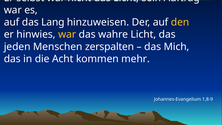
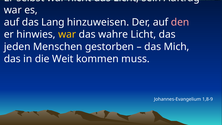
den colour: yellow -> pink
zerspalten: zerspalten -> gestorben
Acht: Acht -> Weit
mehr: mehr -> muss
